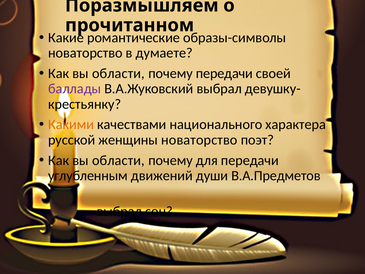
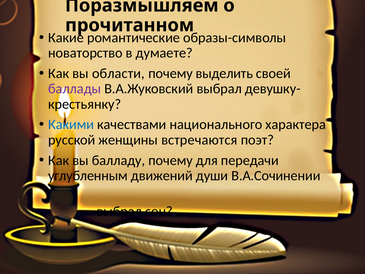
почему передачи: передачи -> выделить
Какими colour: orange -> blue
женщины новаторство: новаторство -> встречаются
области at (118, 160): области -> балладу
В.А.Предметов: В.А.Предметов -> В.А.Сочинении
